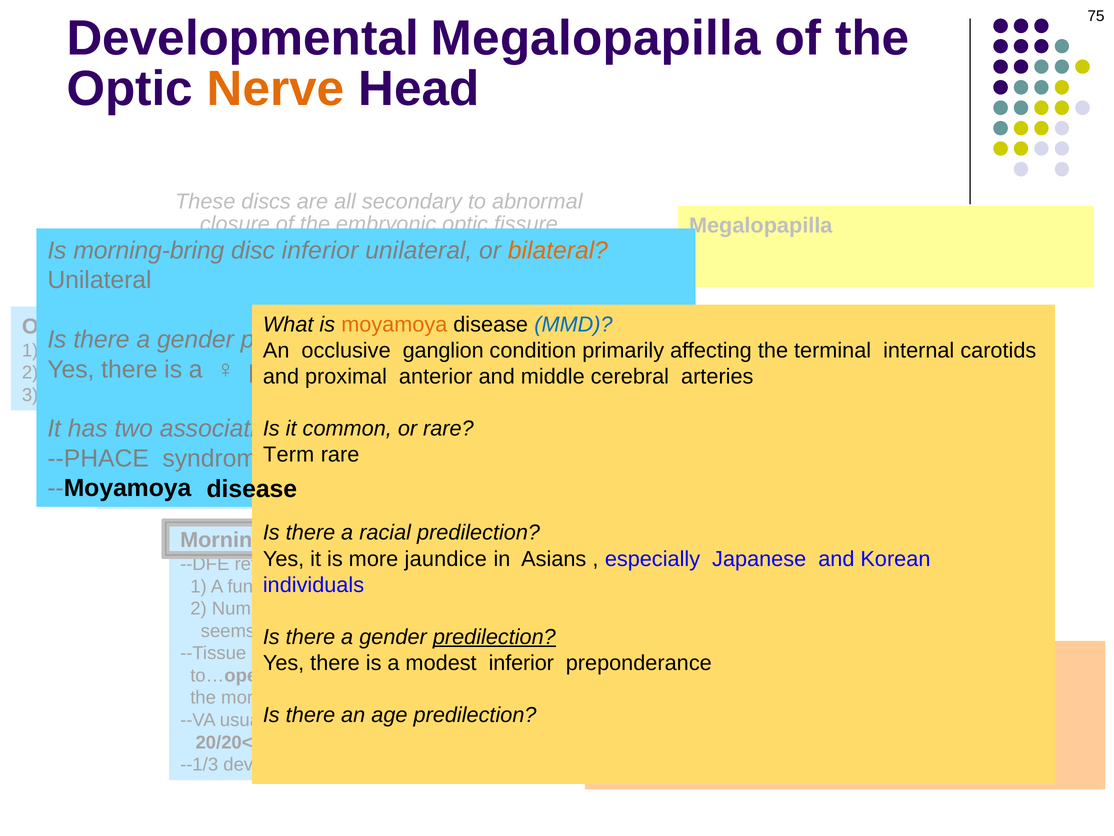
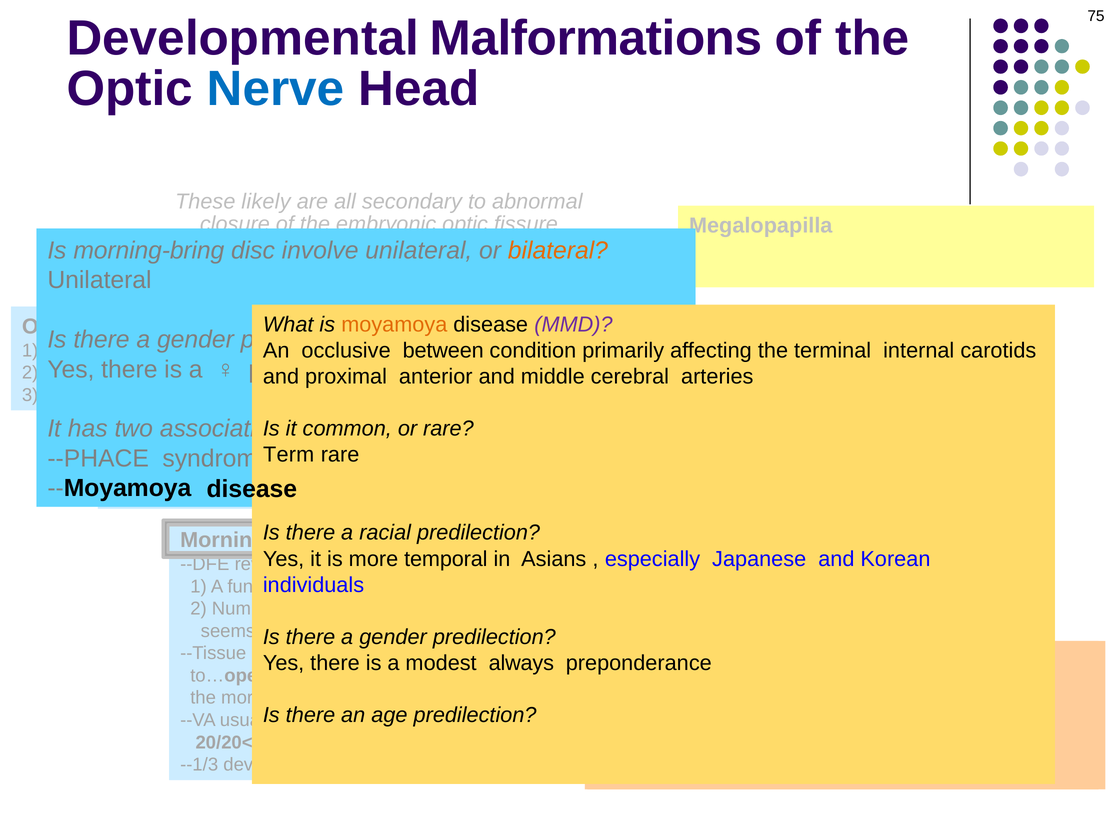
Developmental Megalopapilla: Megalopapilla -> Malformations
Nerve at (276, 89) colour: orange -> blue
discs: discs -> likely
disc inferior: inferior -> involve
MMD colour: blue -> purple
ganglion: ganglion -> between
jaundice: jaundice -> temporal
predilection at (494, 637) underline: present -> none
inferior at (521, 663): inferior -> always
